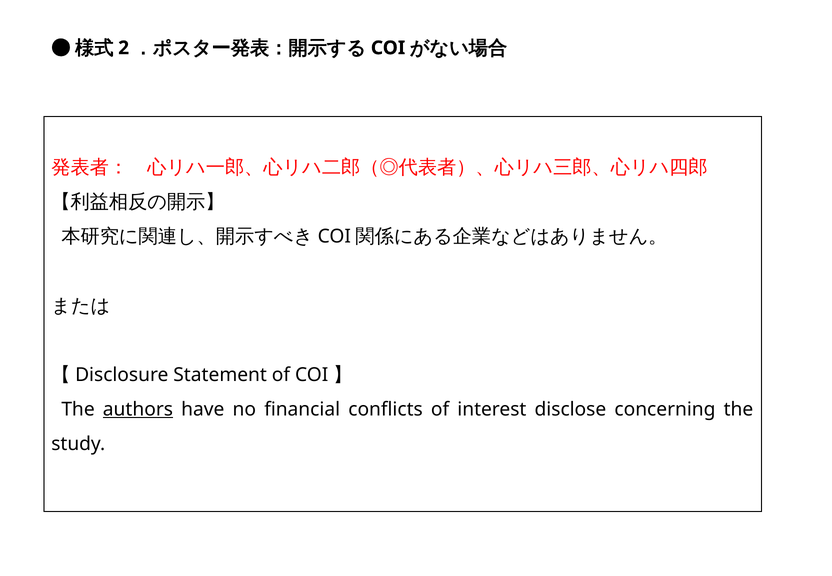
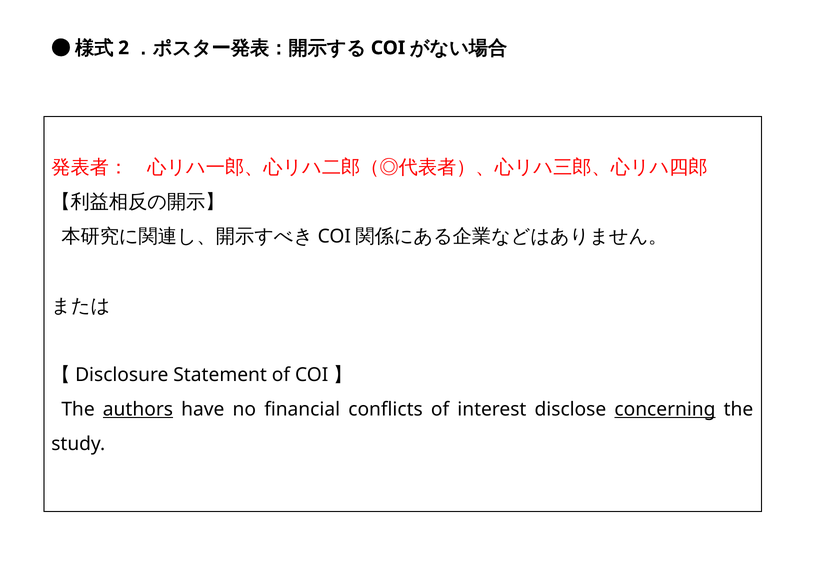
concerning underline: none -> present
